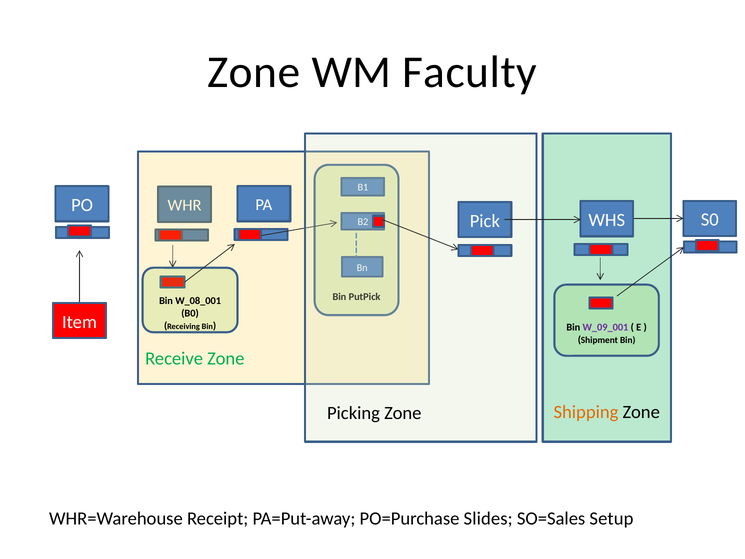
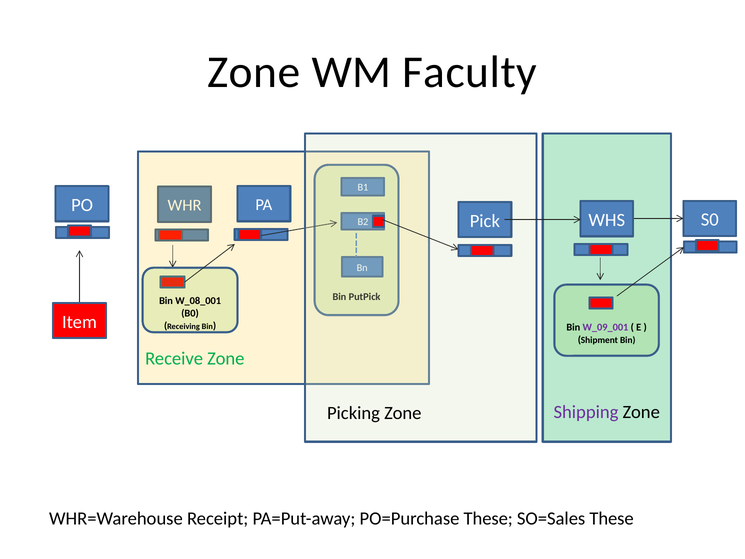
Shipping colour: orange -> purple
PO=Purchase Slides: Slides -> These
SO=Sales Setup: Setup -> These
